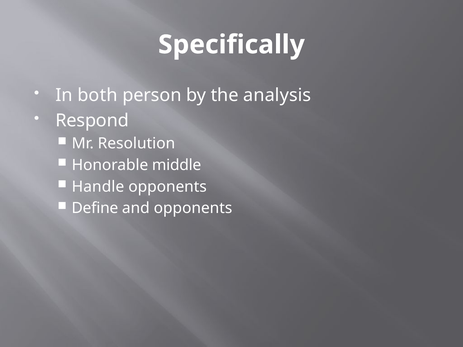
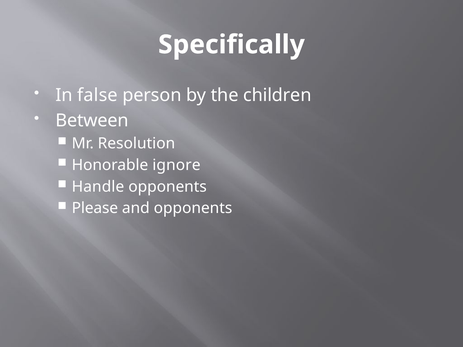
both: both -> false
analysis: analysis -> children
Respond: Respond -> Between
middle: middle -> ignore
Define: Define -> Please
